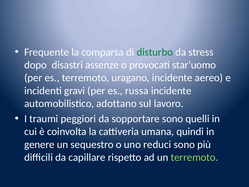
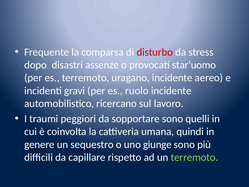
disturbo colour: green -> red
russa: russa -> ruolo
adottano: adottano -> ricercano
reduci: reduci -> giunge
